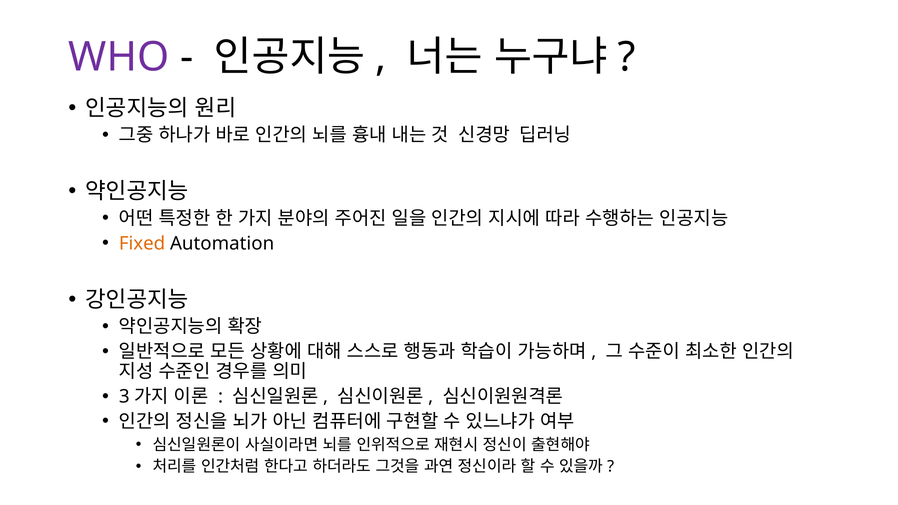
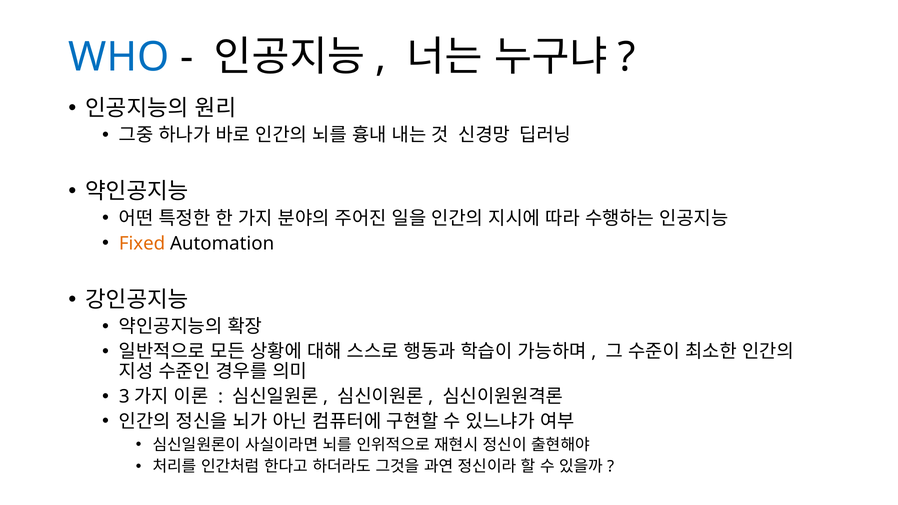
WHO colour: purple -> blue
